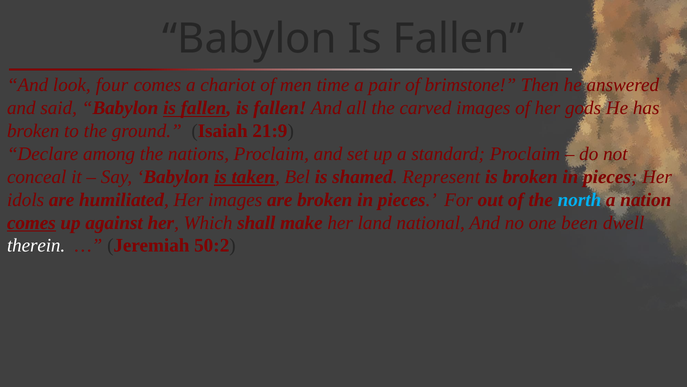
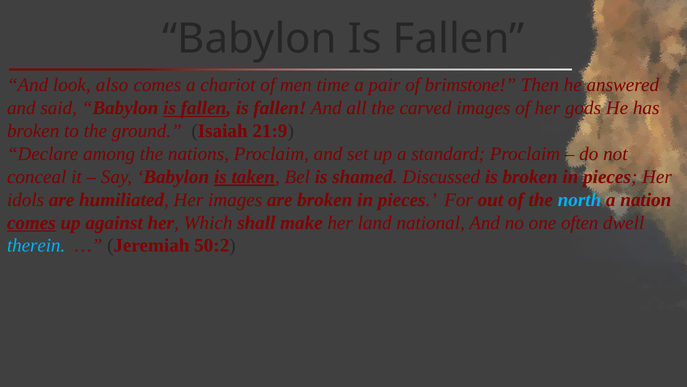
four: four -> also
Represent: Represent -> Discussed
been: been -> often
therein colour: white -> light blue
